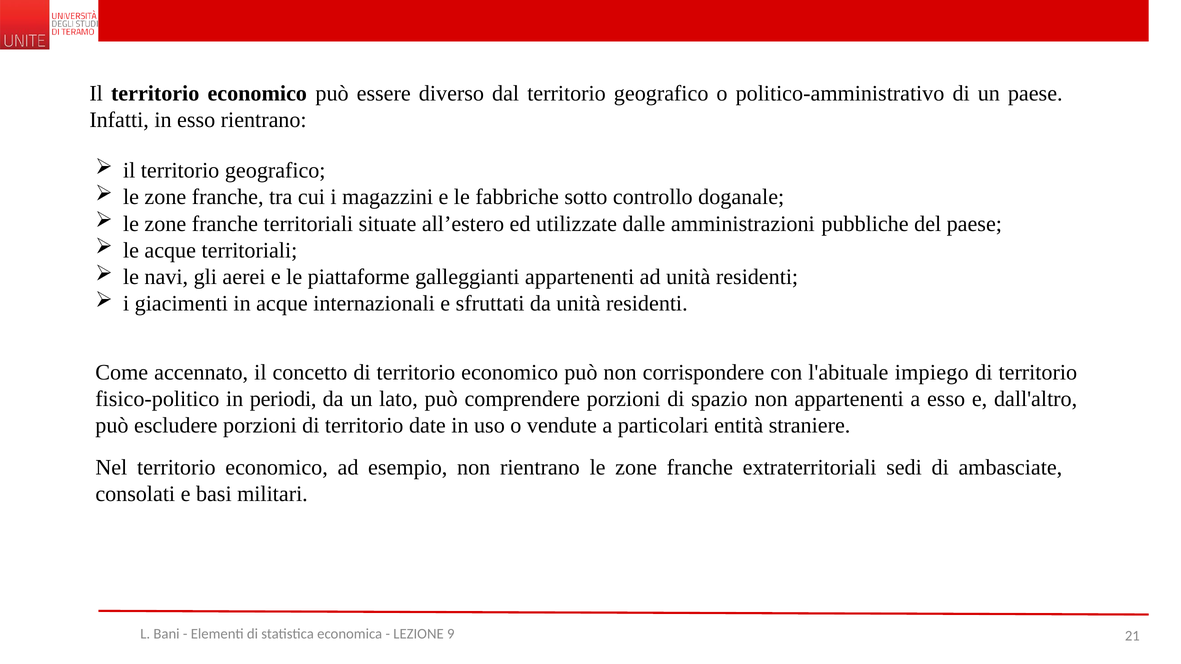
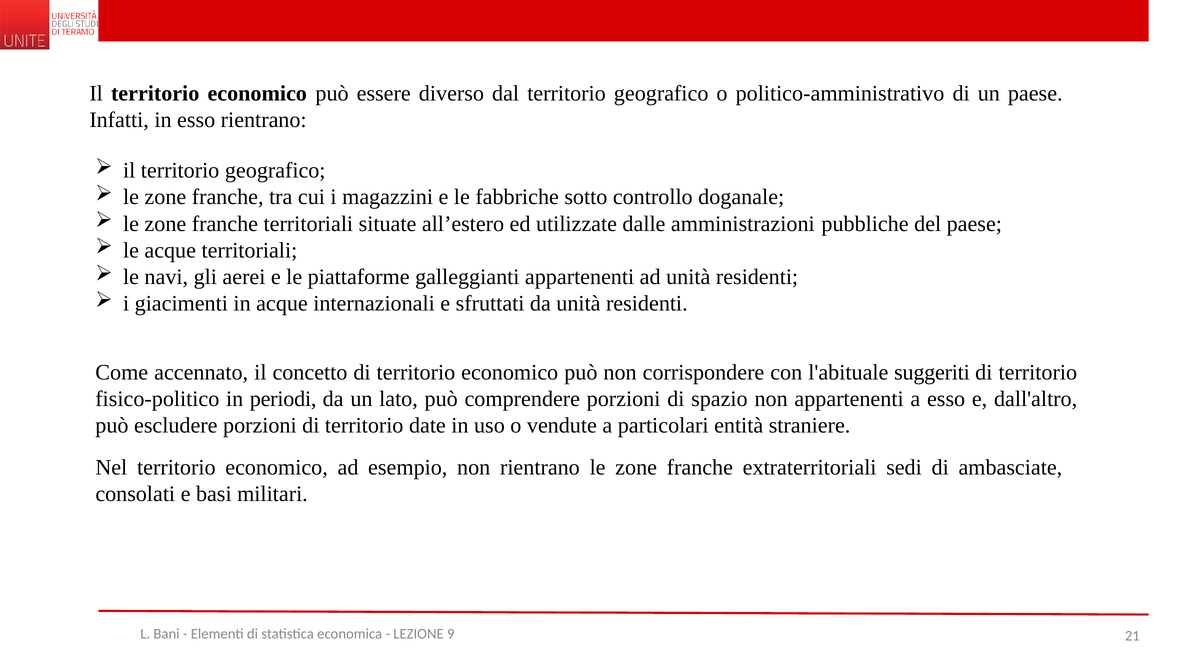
impiego: impiego -> suggeriti
